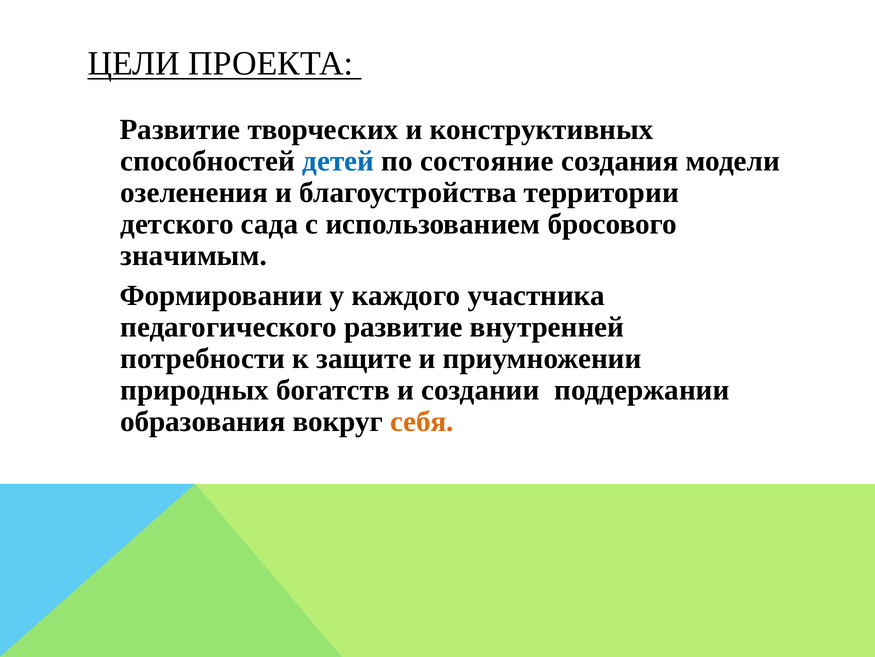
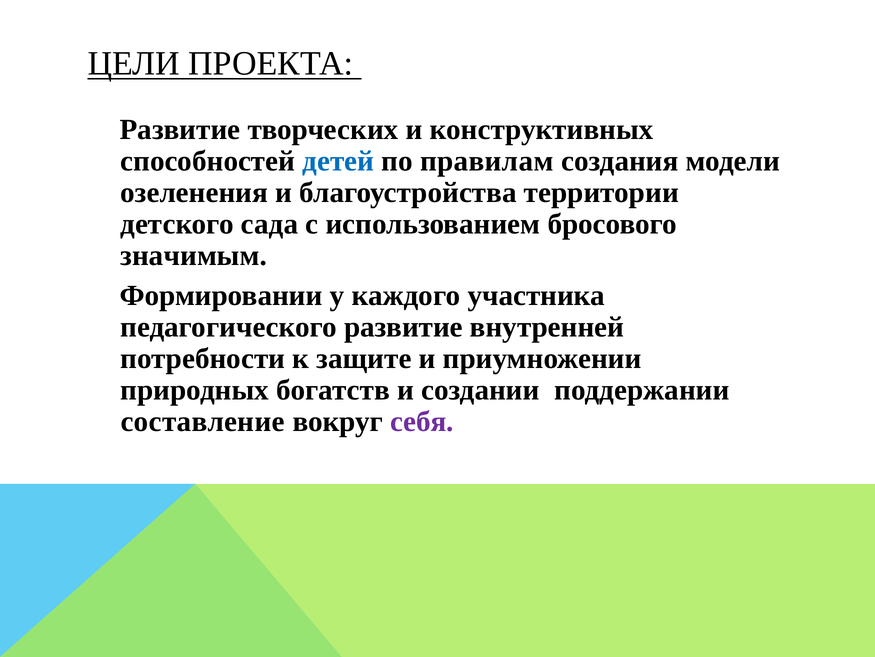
состояние: состояние -> правилам
образования: образования -> составление
себя colour: orange -> purple
